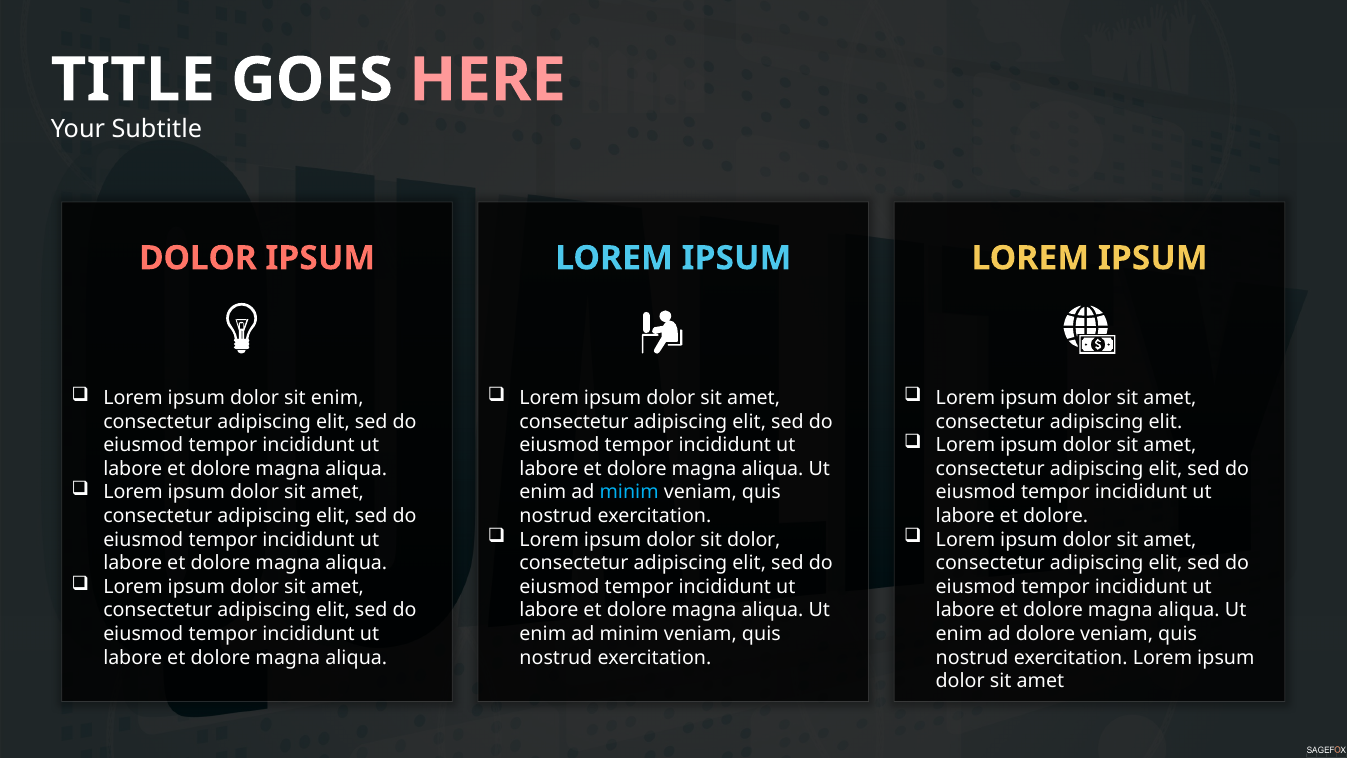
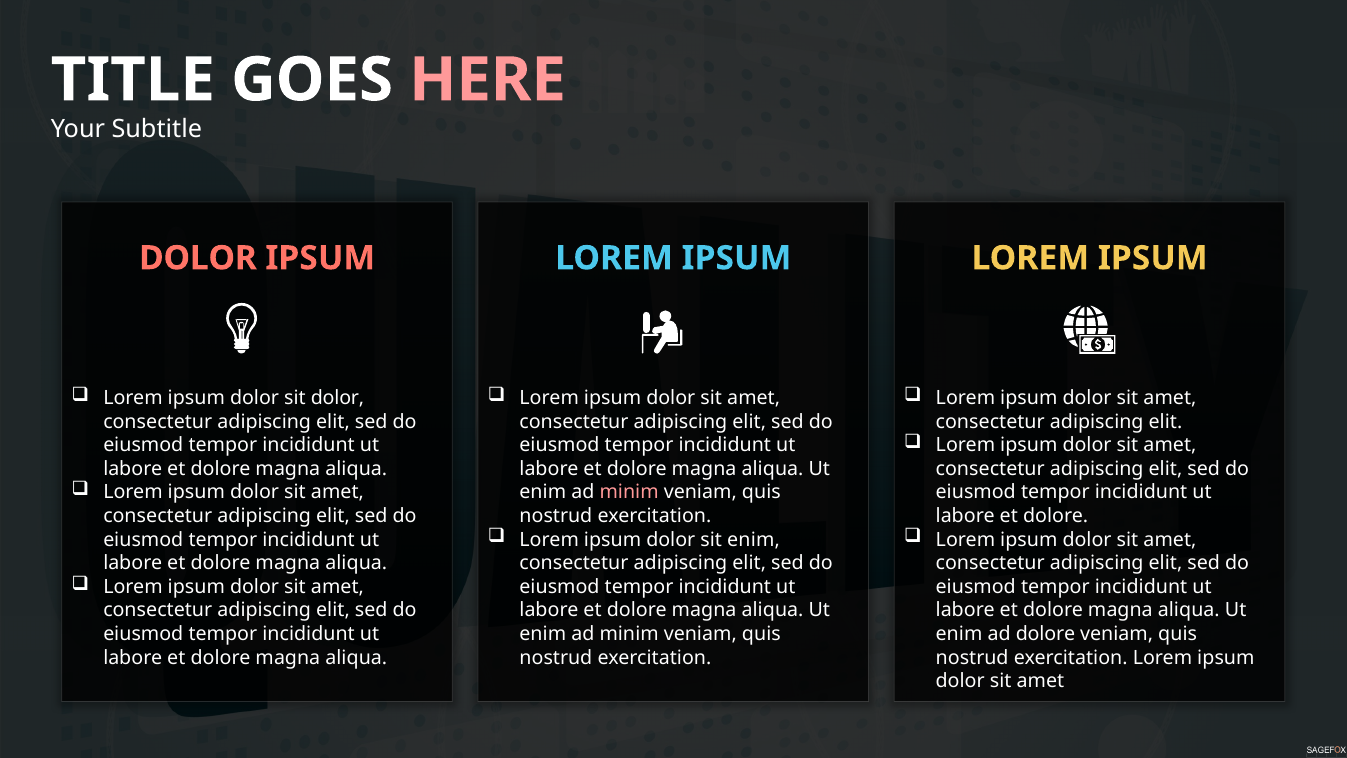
sit enim: enim -> dolor
minim at (629, 492) colour: light blue -> pink
sit dolor: dolor -> enim
